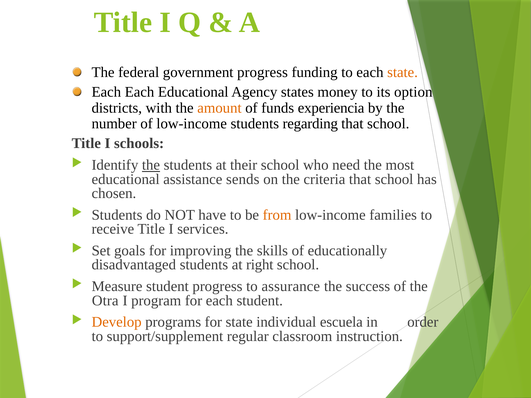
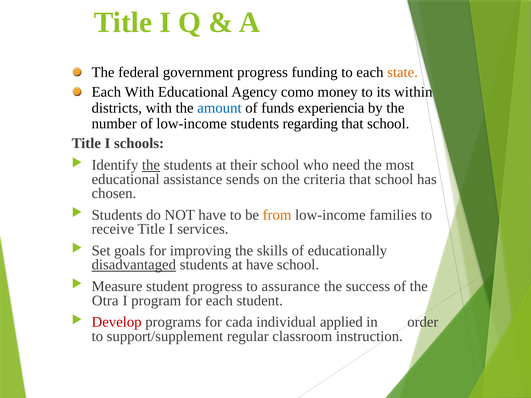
Each Each: Each -> With
states: states -> como
option: option -> within
amount colour: orange -> blue
disadvantaged underline: none -> present
at right: right -> have
Develop colour: orange -> red
for state: state -> cada
escuela: escuela -> applied
